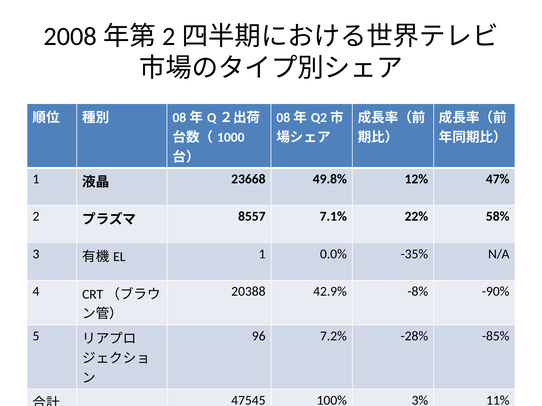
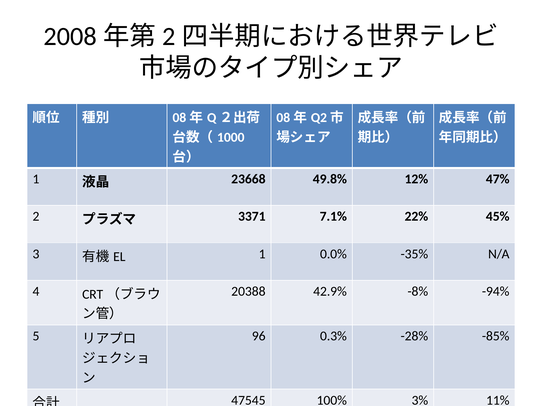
8557: 8557 -> 3371
58%: 58% -> 45%
-90%: -90% -> -94%
7.2%: 7.2% -> 0.3%
